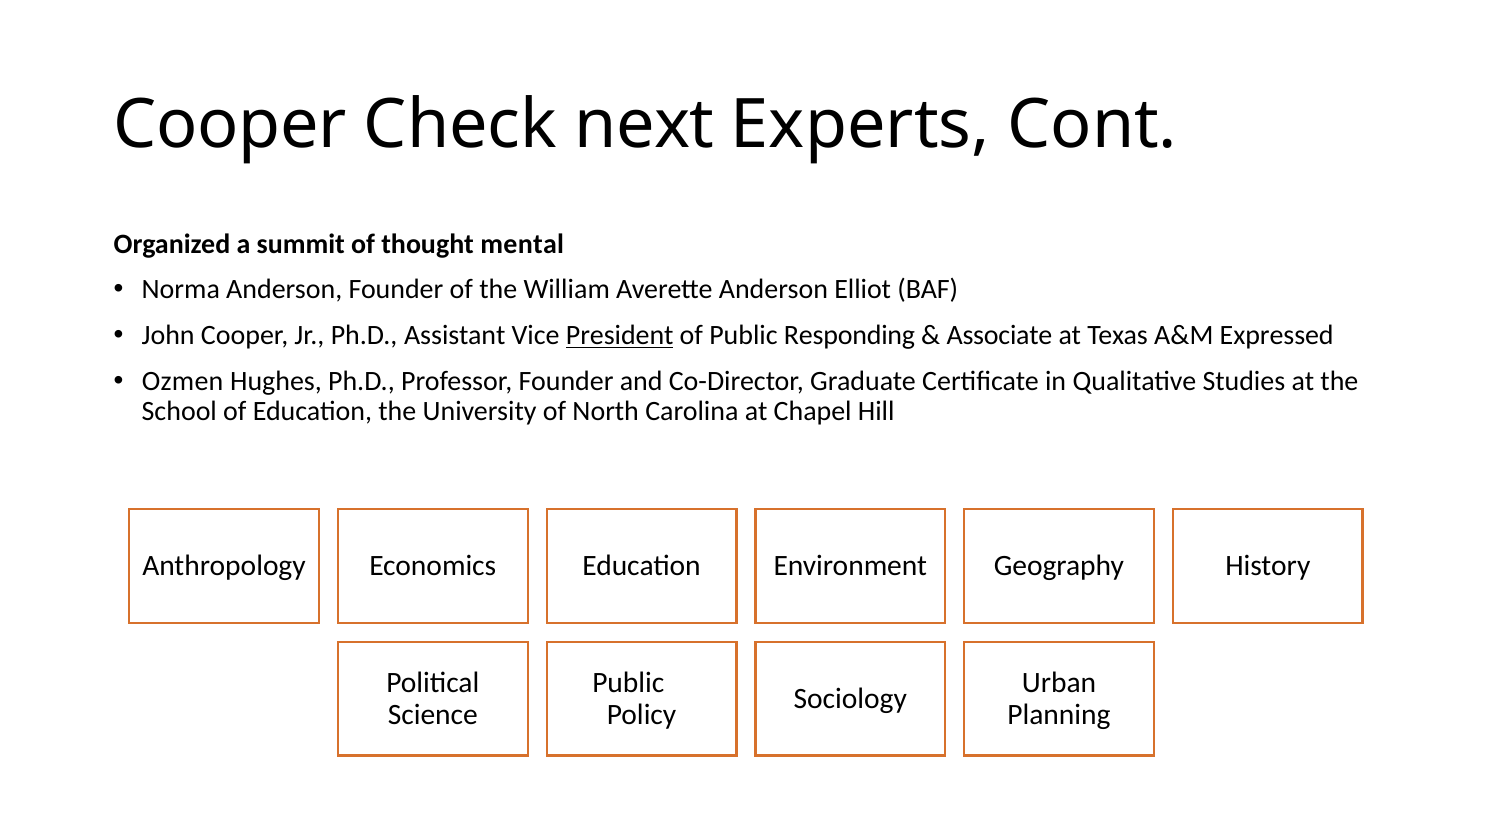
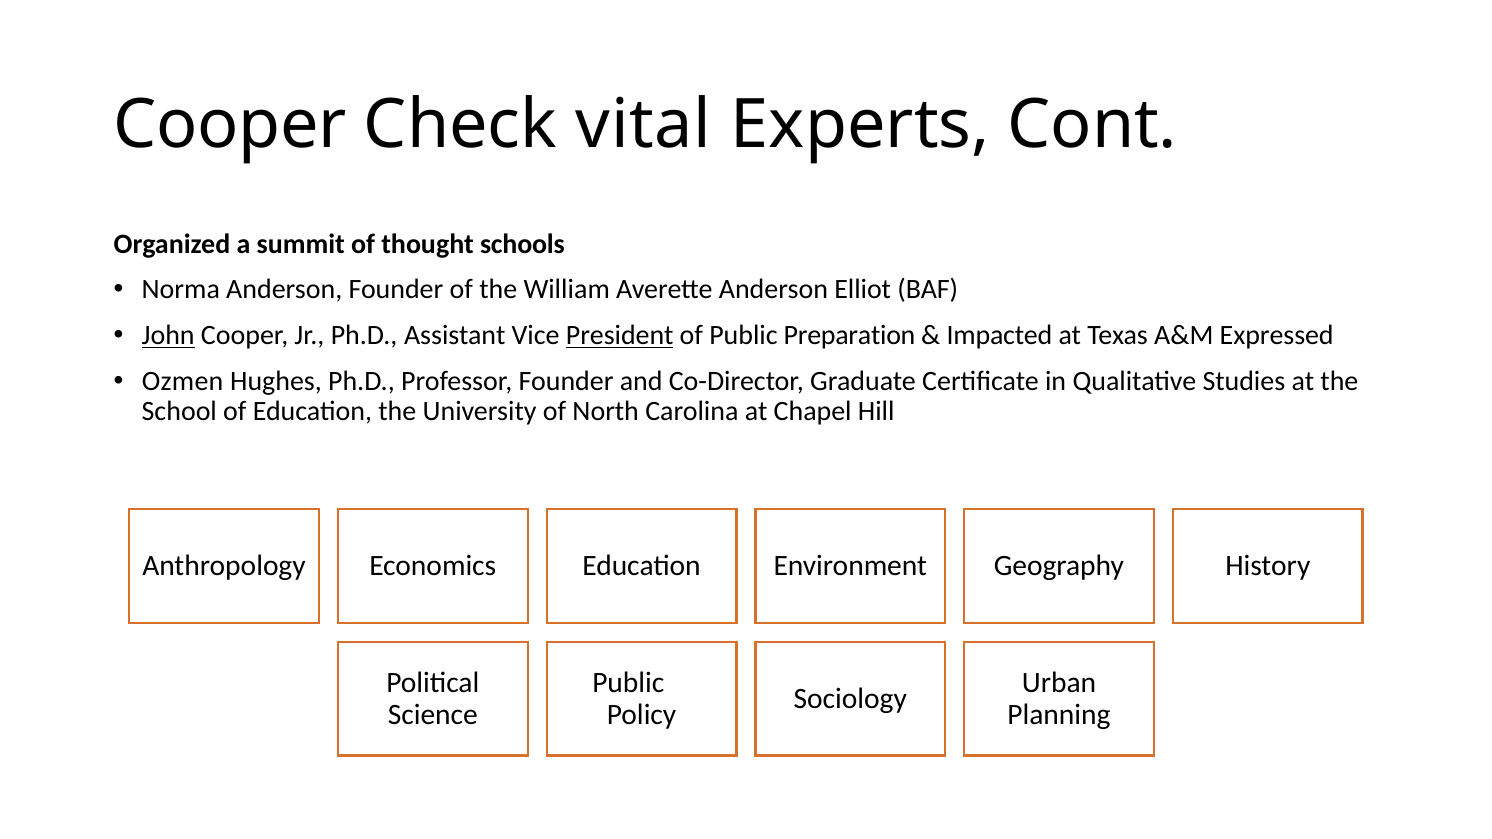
next: next -> vital
mental: mental -> schools
John underline: none -> present
Responding: Responding -> Preparation
Associate: Associate -> Impacted
